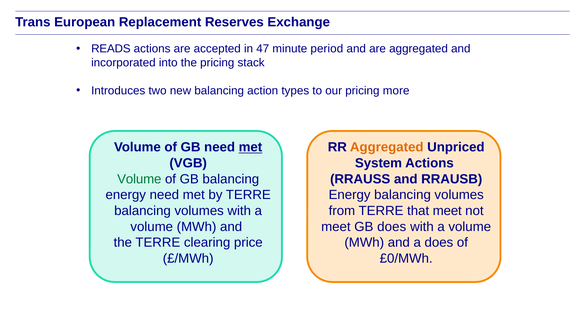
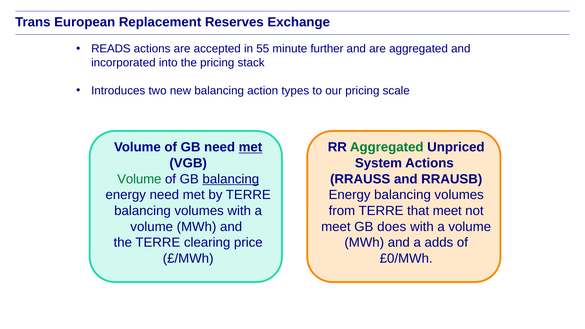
47: 47 -> 55
period: period -> further
more: more -> scale
Aggregated at (387, 147) colour: orange -> green
balancing at (231, 179) underline: none -> present
a does: does -> adds
